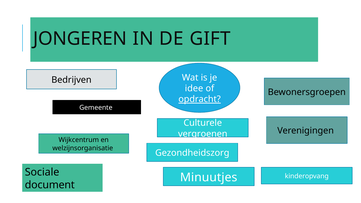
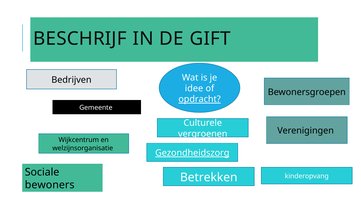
JONGEREN: JONGEREN -> BESCHRIJF
Gezondheidszorg underline: none -> present
Minuutjes: Minuutjes -> Betrekken
document: document -> bewoners
